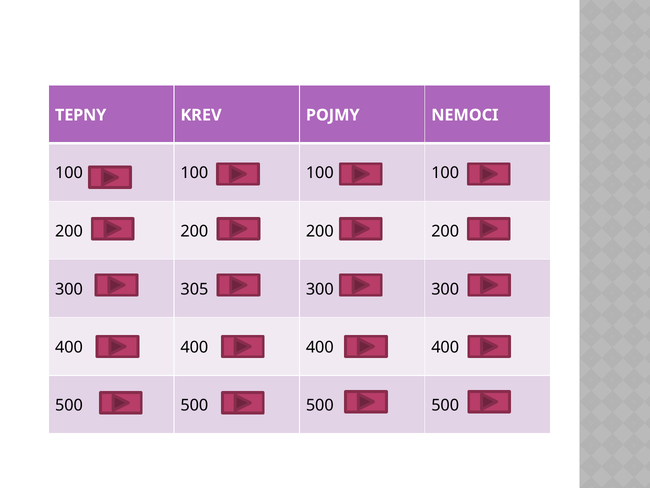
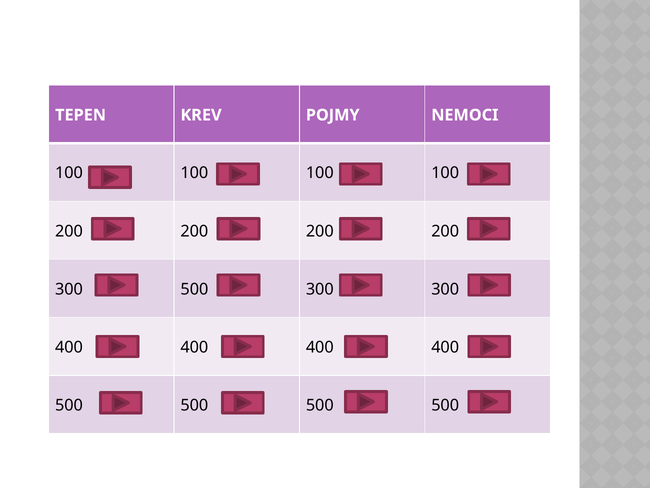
TEPNY: TEPNY -> TEPEN
300 305: 305 -> 500
